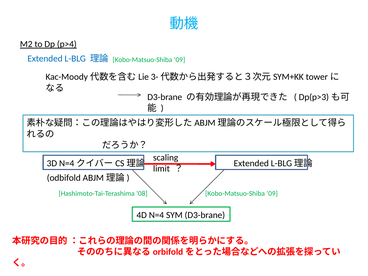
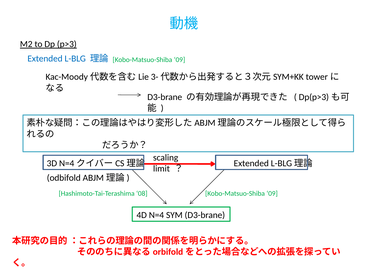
p>4: p>4 -> p>3
